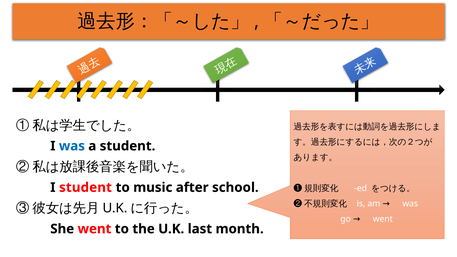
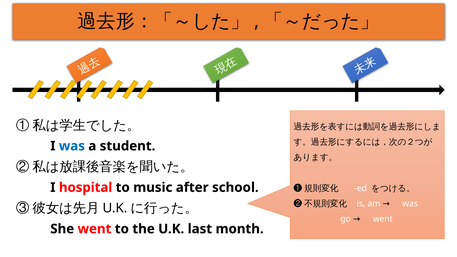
I student: student -> hospital
